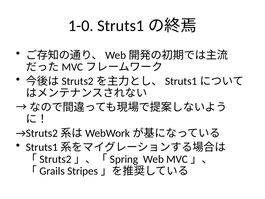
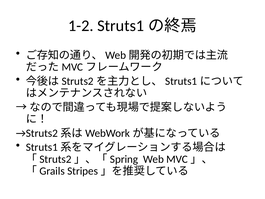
1-0: 1-0 -> 1-2
